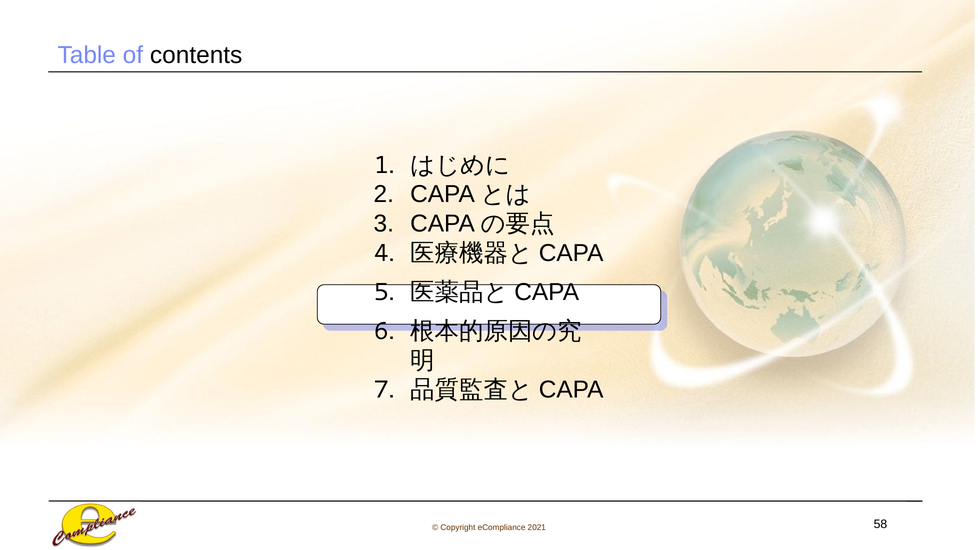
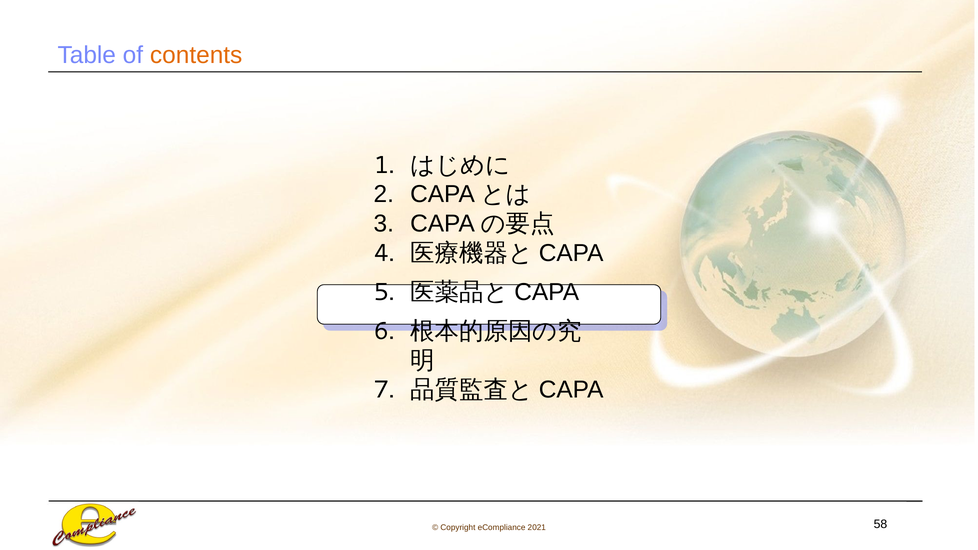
contents colour: black -> orange
